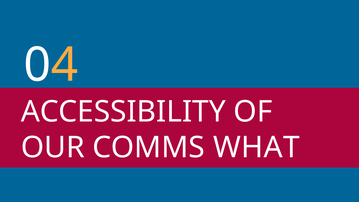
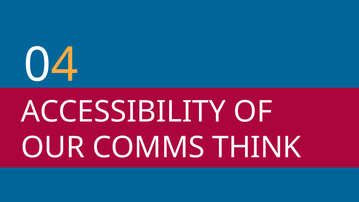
WHAT: WHAT -> THINK
